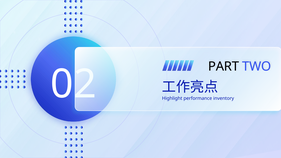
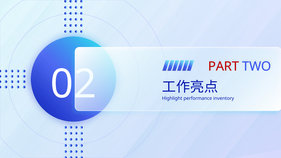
PART colour: black -> red
